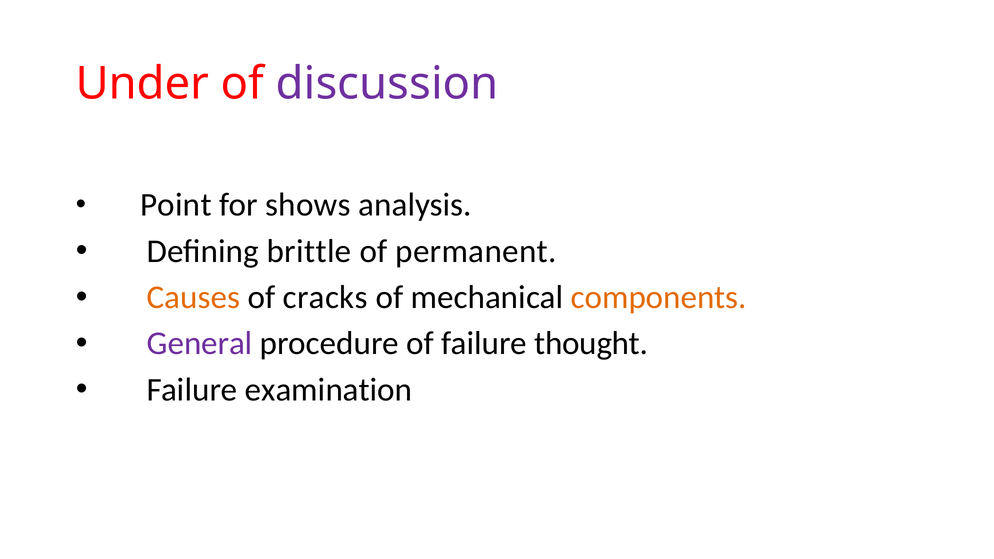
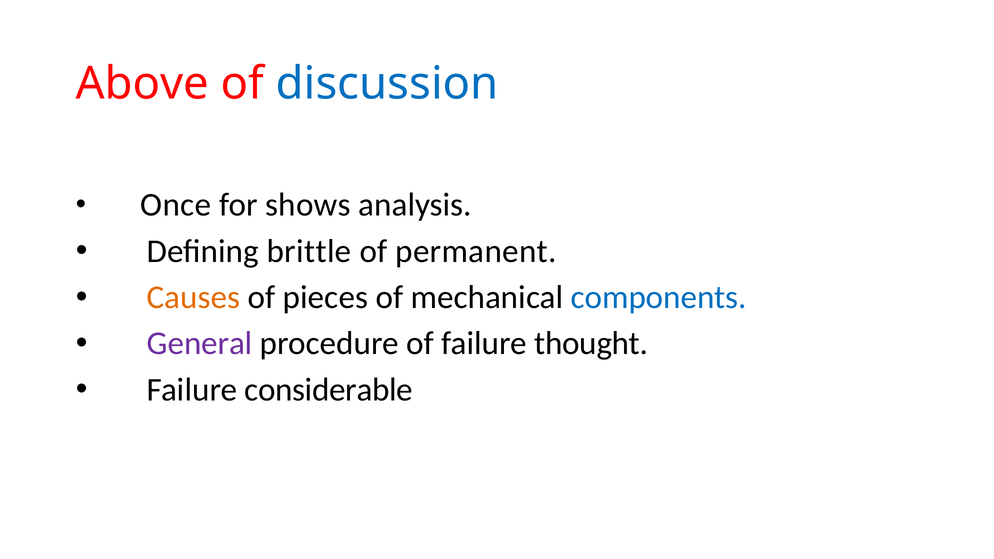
Under: Under -> Above
discussion colour: purple -> blue
Point: Point -> Once
cracks: cracks -> pieces
components colour: orange -> blue
examination: examination -> considerable
